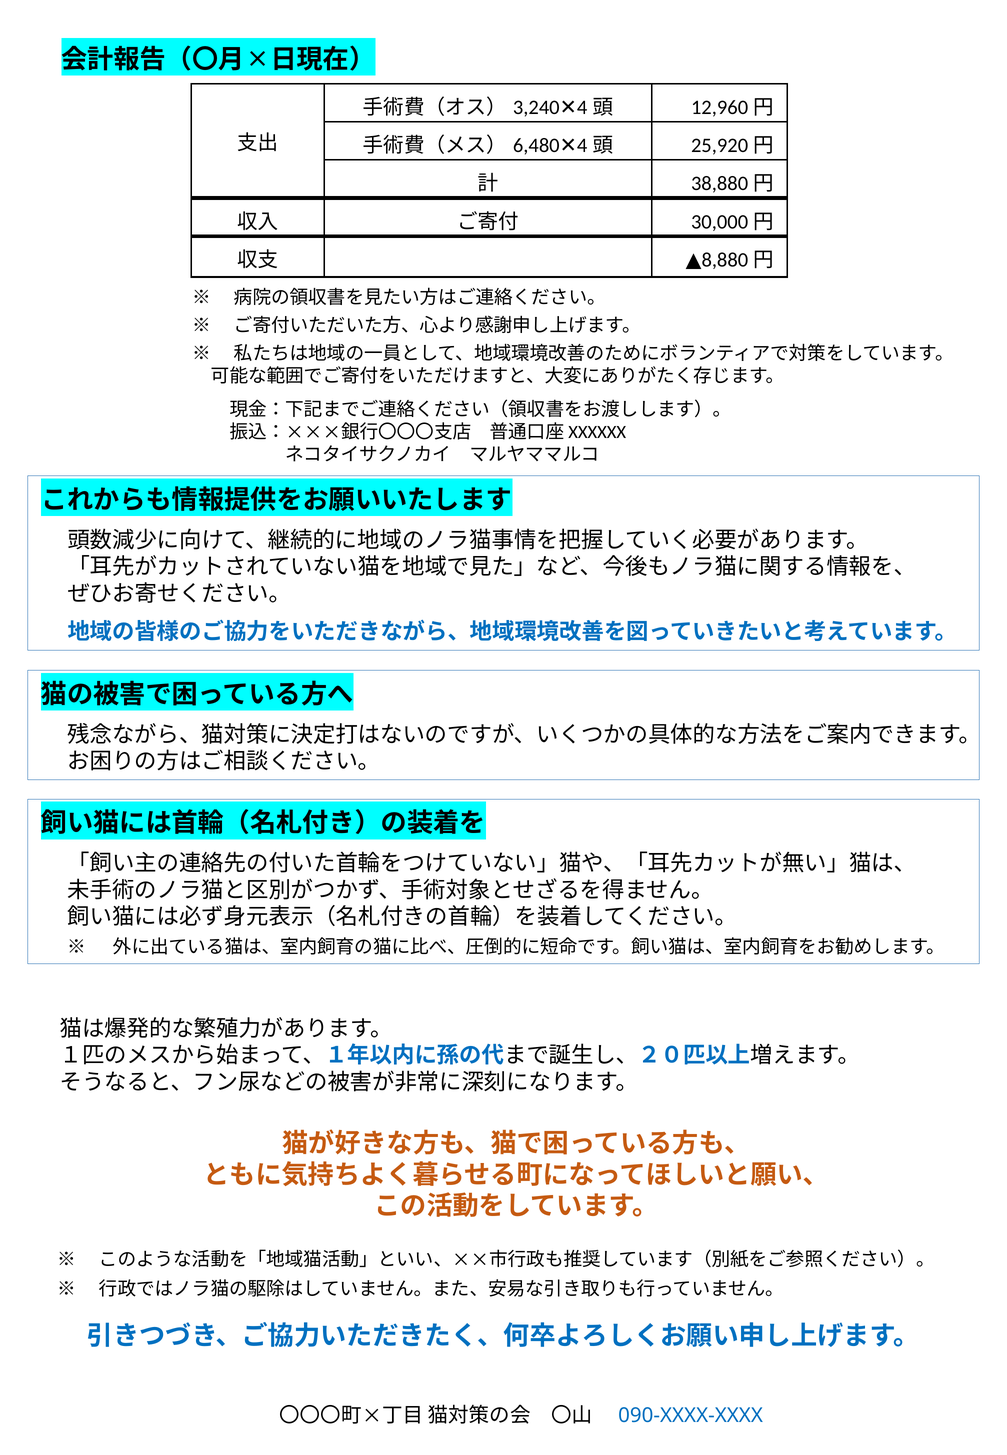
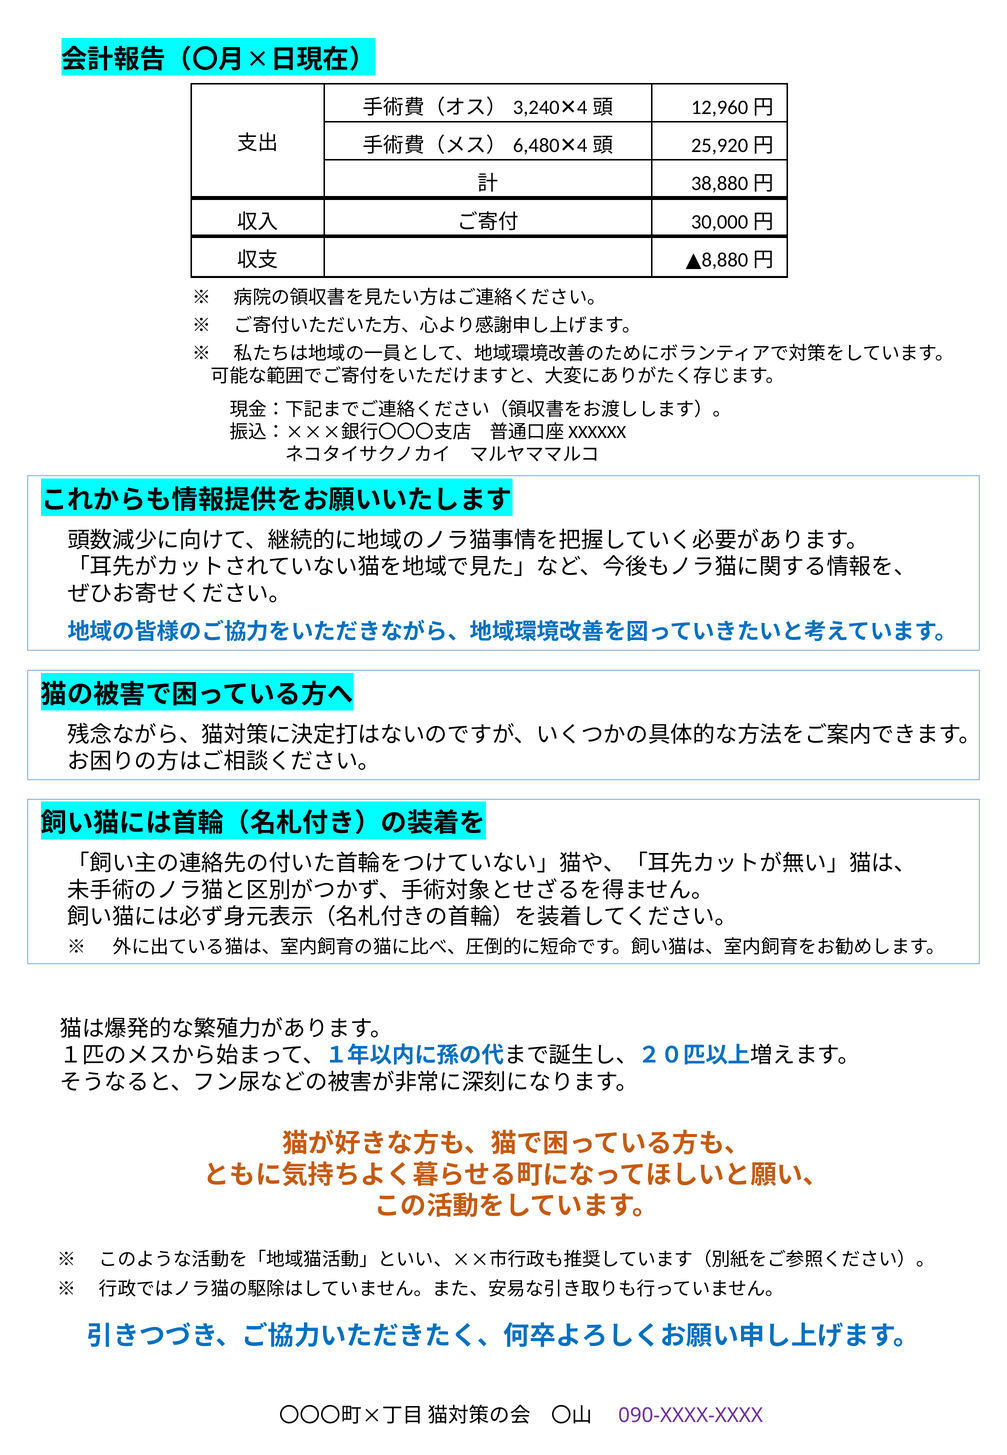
090-XXXX-XXXX colour: blue -> purple
